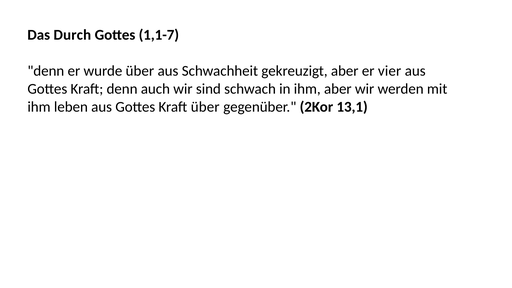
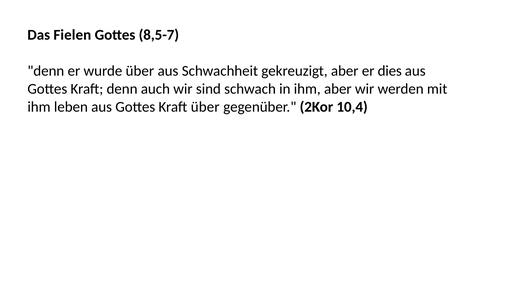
Durch: Durch -> Fielen
1,1-7: 1,1-7 -> 8,5-7
vier: vier -> dies
13,1: 13,1 -> 10,4
